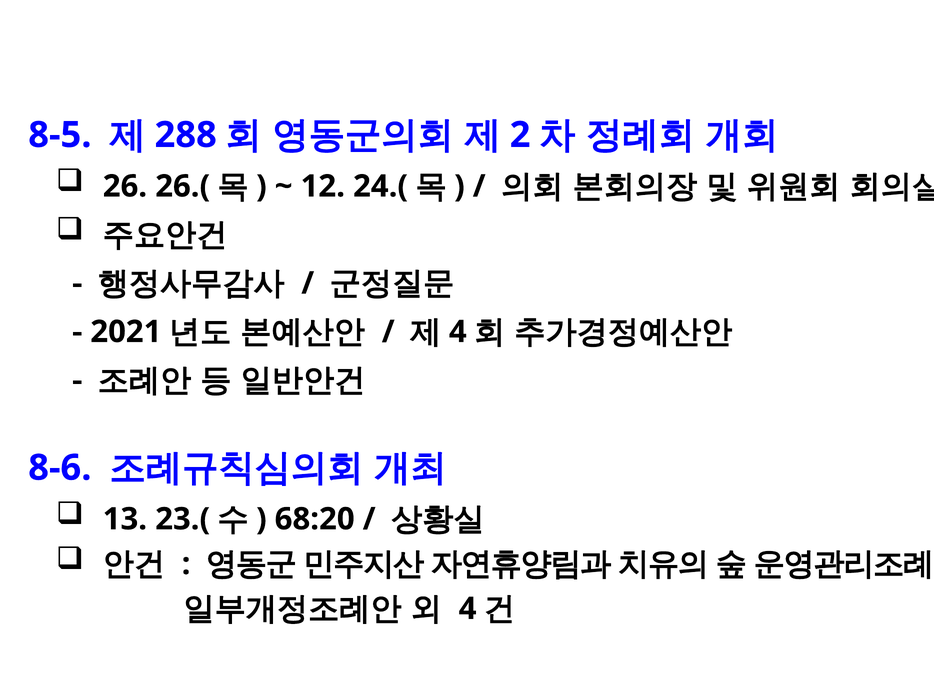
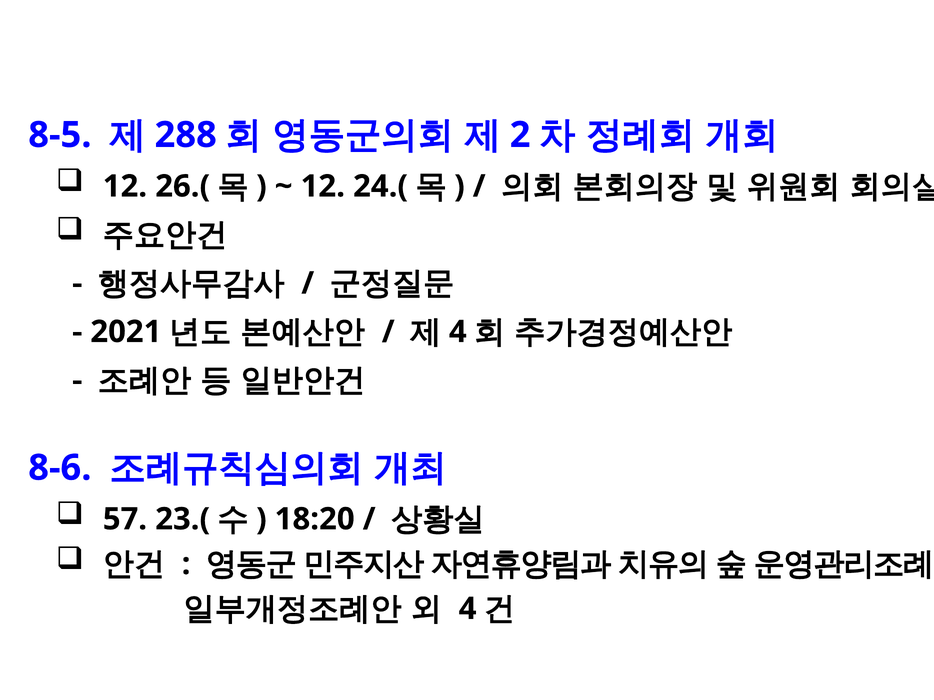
26 at (125, 186): 26 -> 12
13: 13 -> 57
68:20: 68:20 -> 18:20
